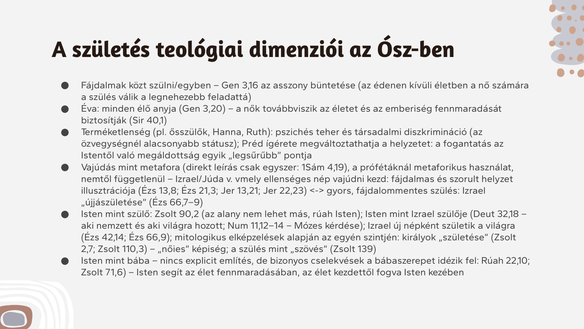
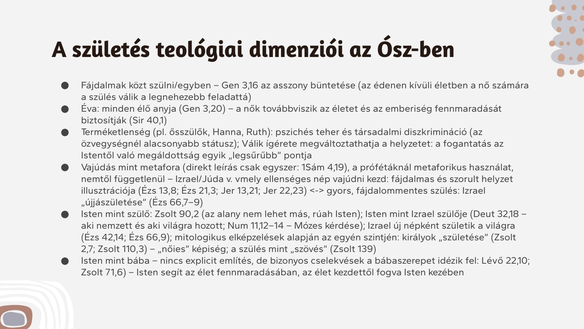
státusz Préd: Préd -> Válik
fel Rúah: Rúah -> Lévő
